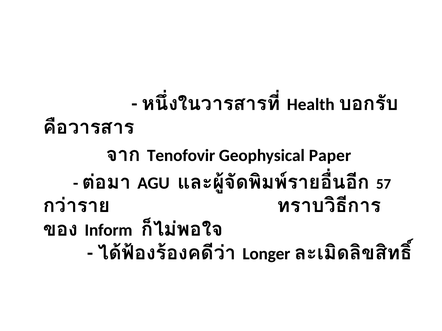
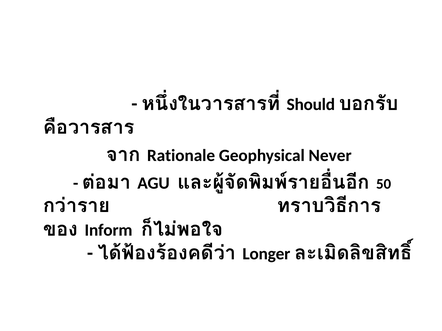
Health: Health -> Should
Tenofovir: Tenofovir -> Rationale
Paper: Paper -> Never
57: 57 -> 50
